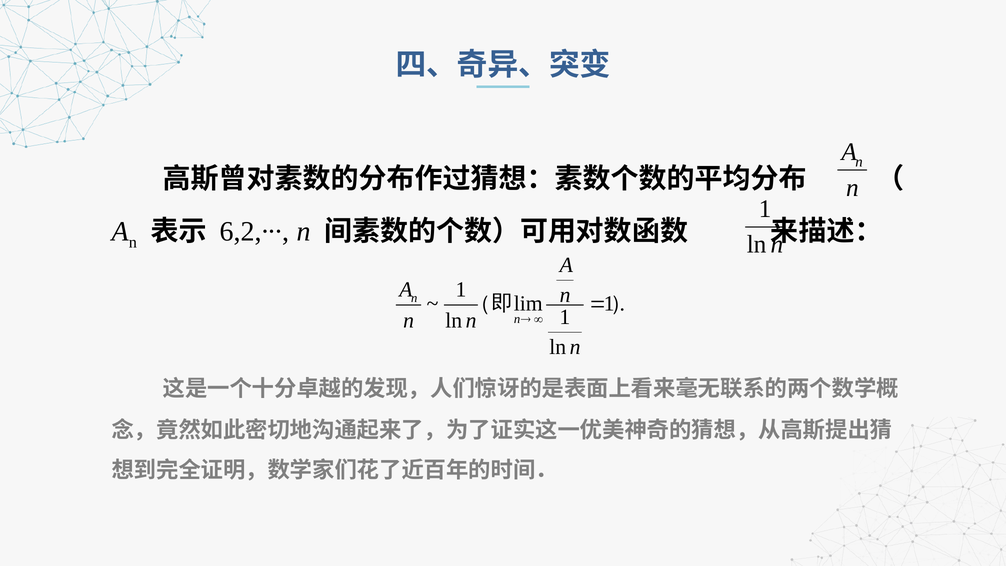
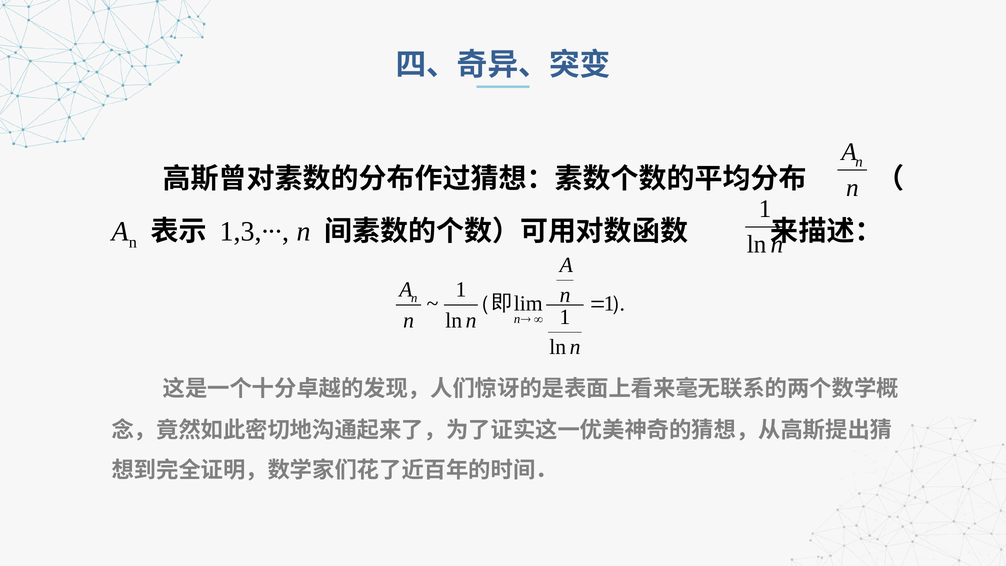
6,2,∙∙∙: 6,2,∙∙∙ -> 1,3,∙∙∙
